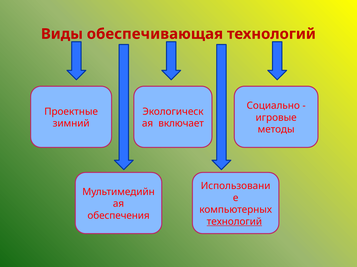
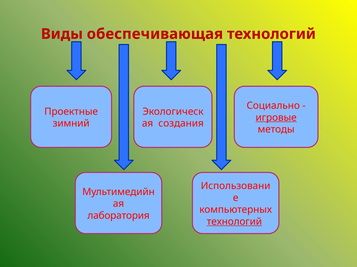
игровые underline: none -> present
включает: включает -> создания
обеспечения: обеспечения -> лаборатория
